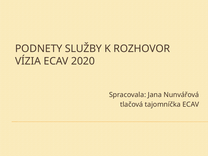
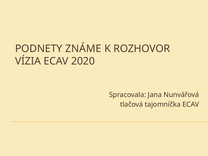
SLUŽBY: SLUŽBY -> ZNÁME
